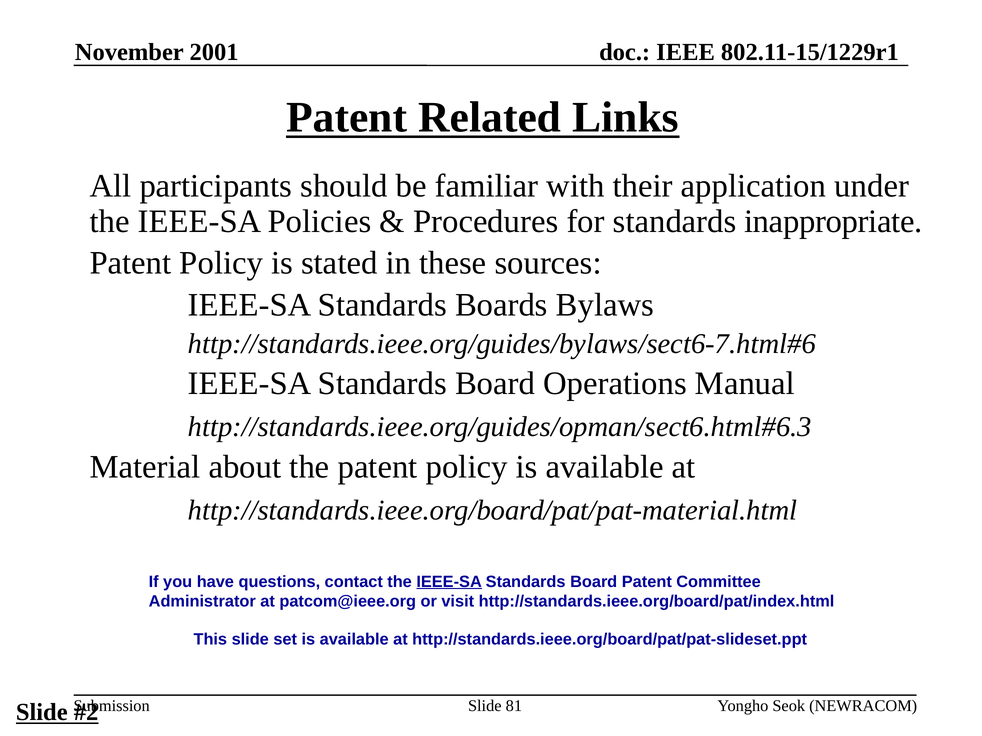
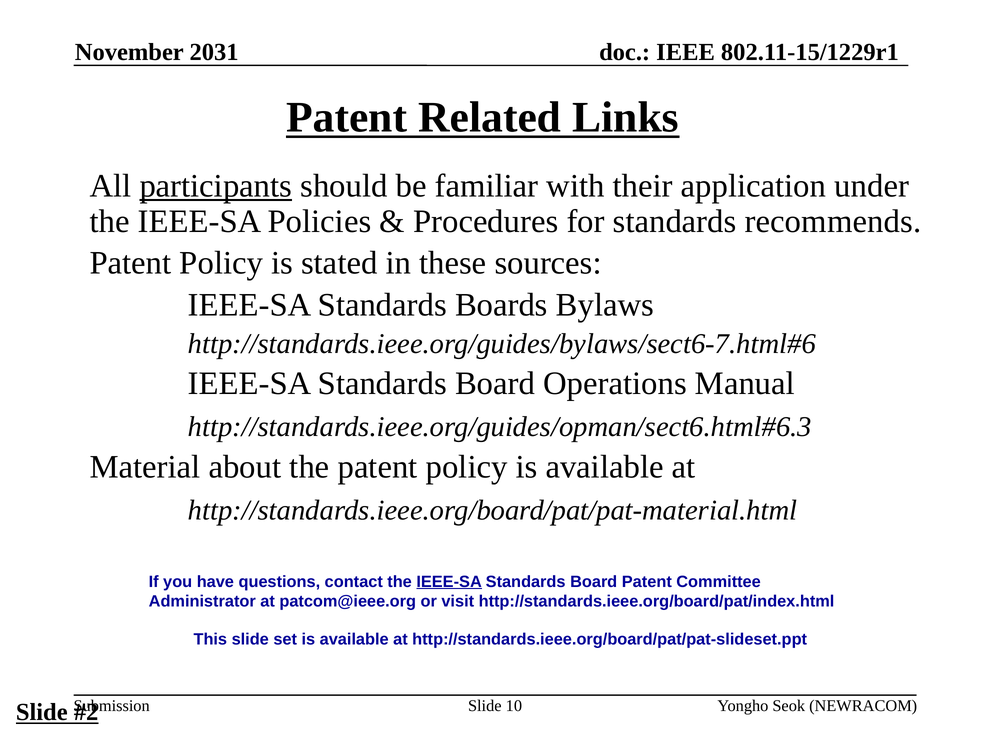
2001: 2001 -> 2031
participants underline: none -> present
inappropriate: inappropriate -> recommends
81: 81 -> 10
